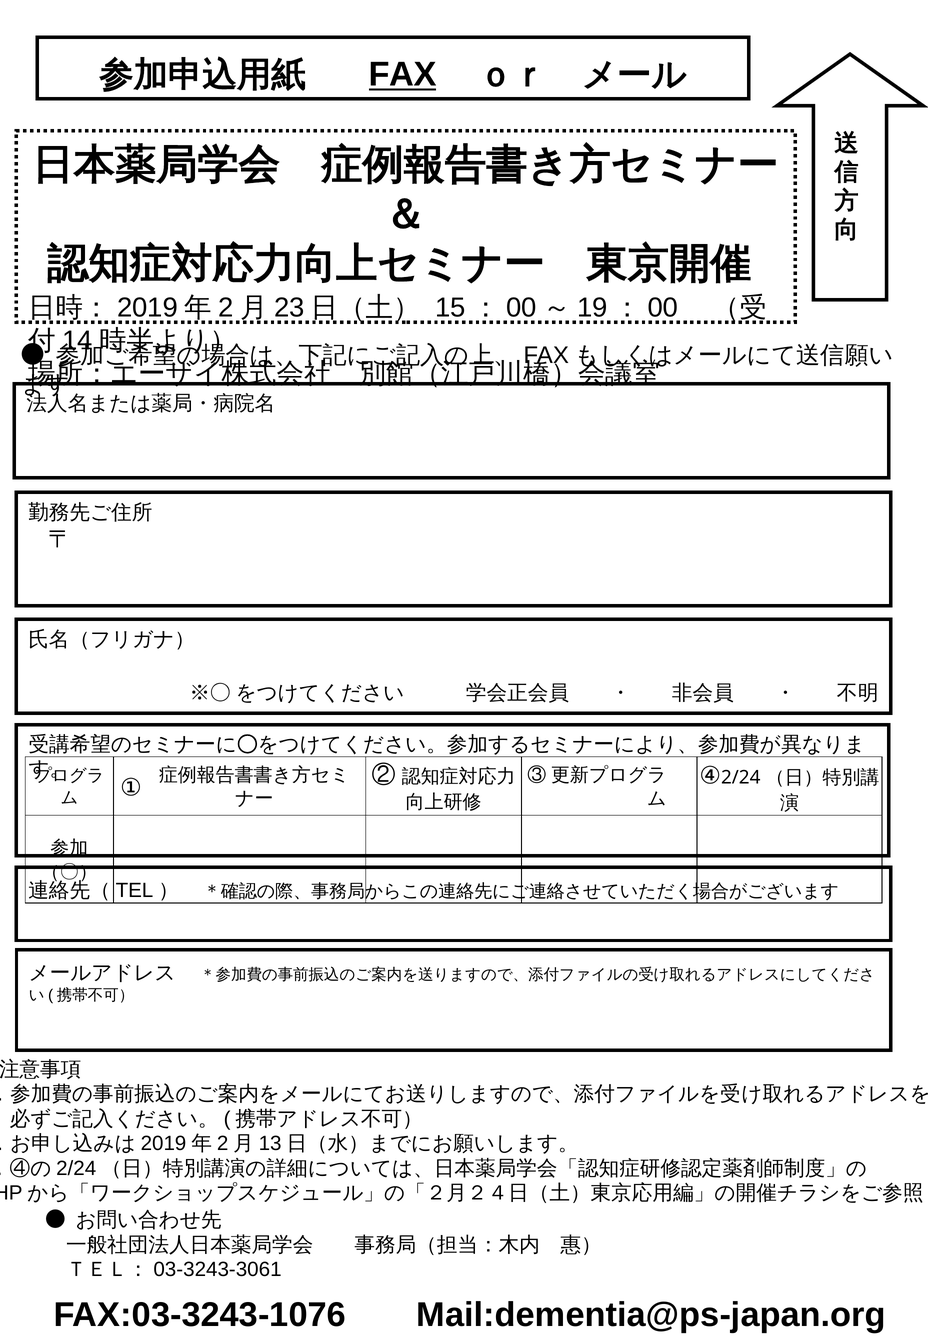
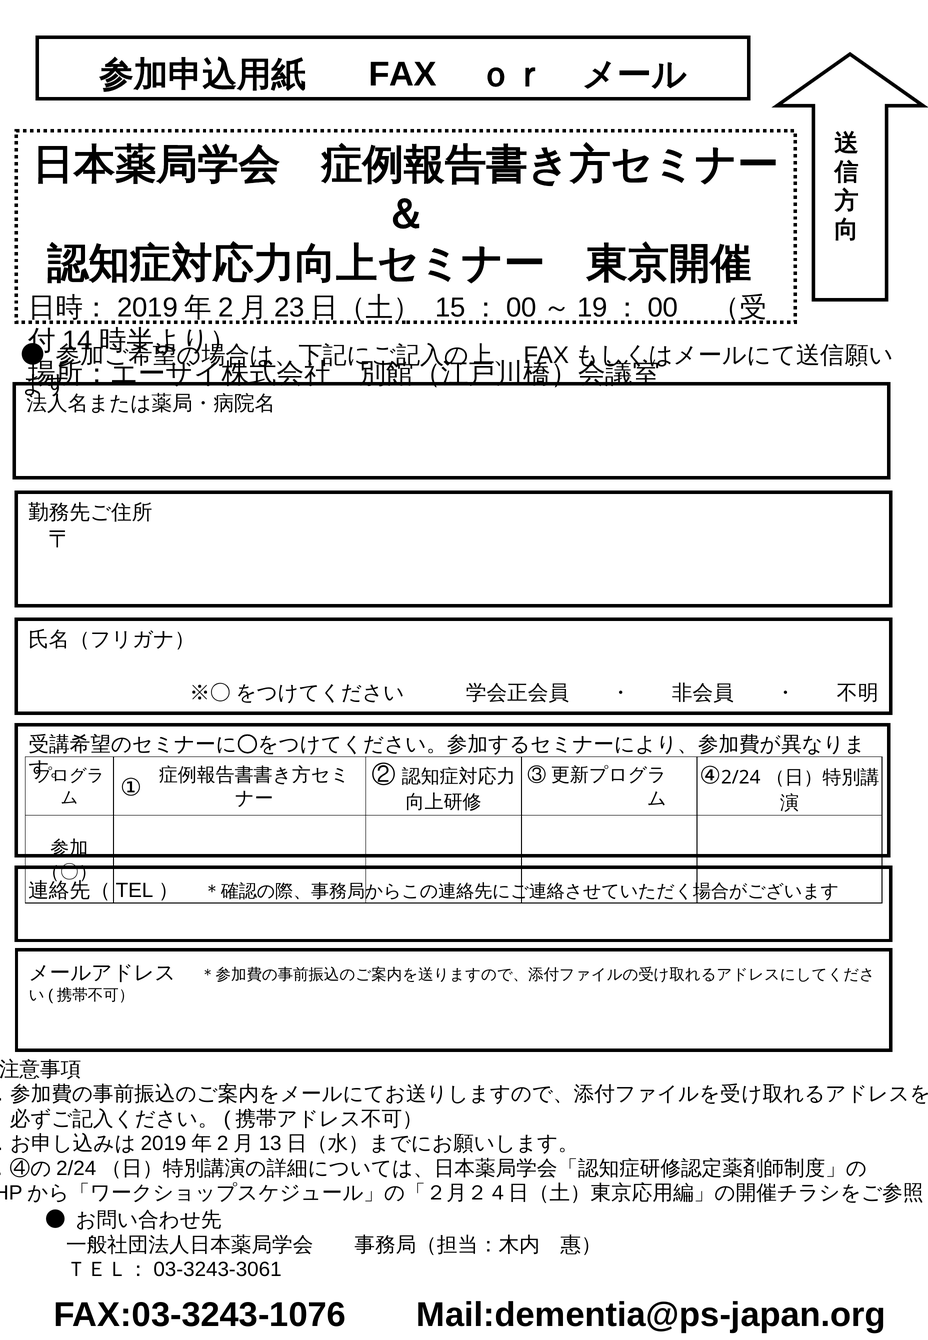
FAX underline: present -> none
